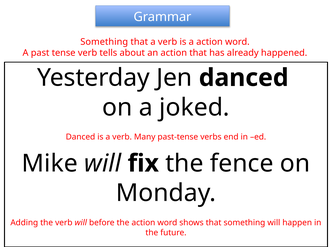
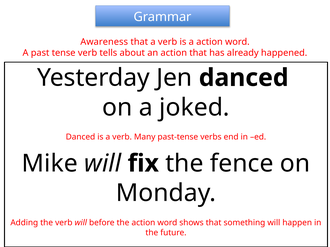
Something at (104, 42): Something -> Awareness
